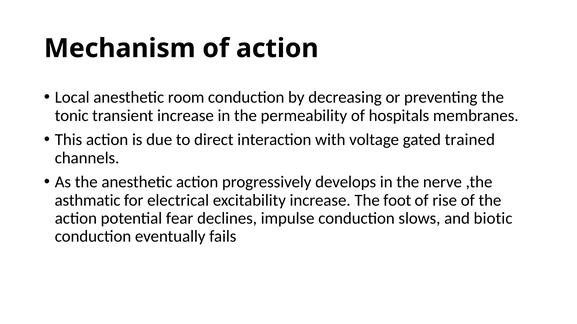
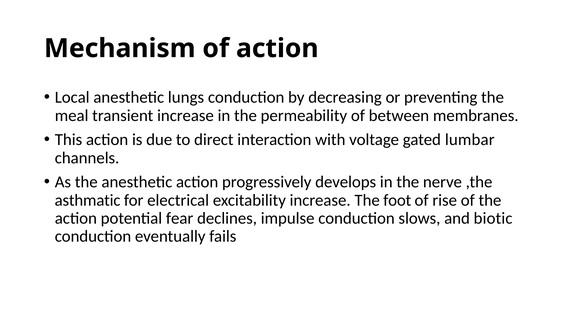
room: room -> lungs
tonic: tonic -> meal
hospitals: hospitals -> between
trained: trained -> lumbar
